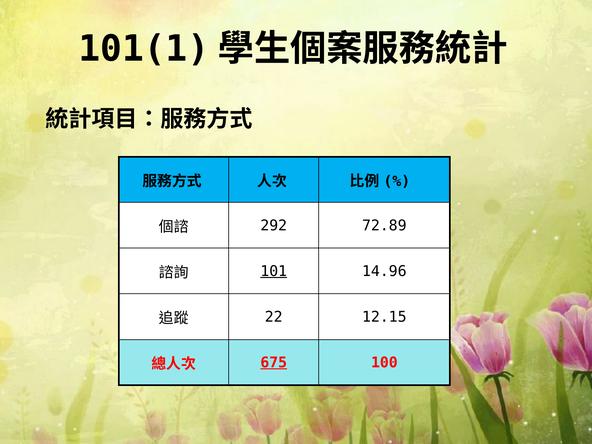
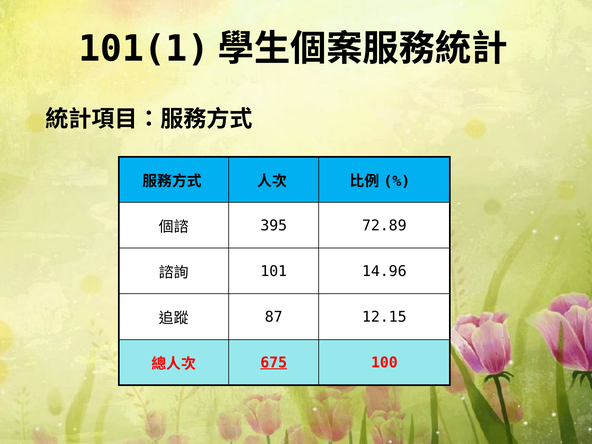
292: 292 -> 395
101 underline: present -> none
22: 22 -> 87
